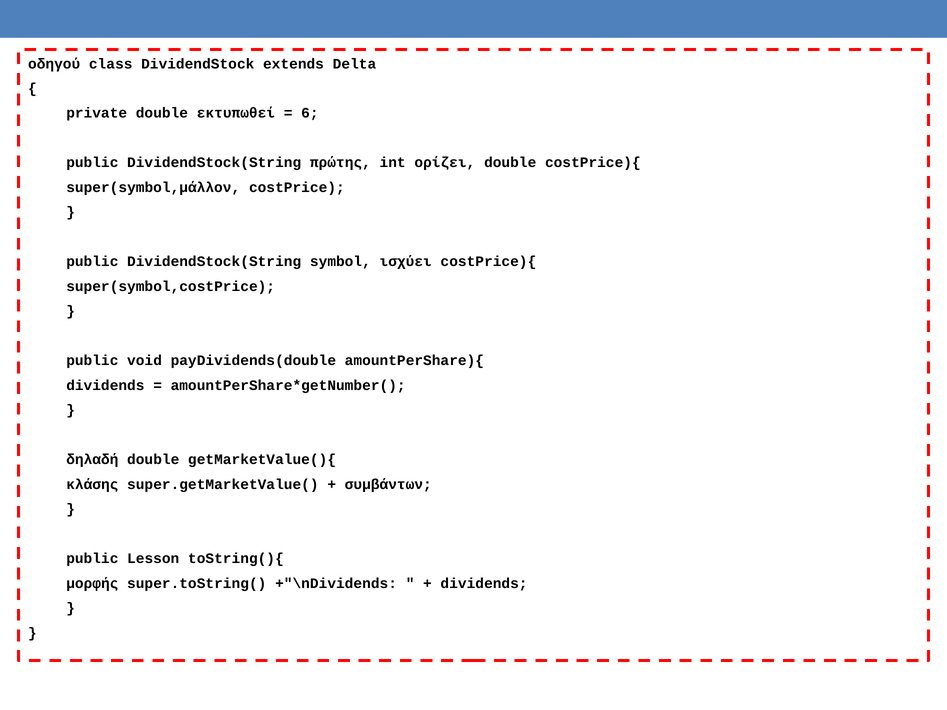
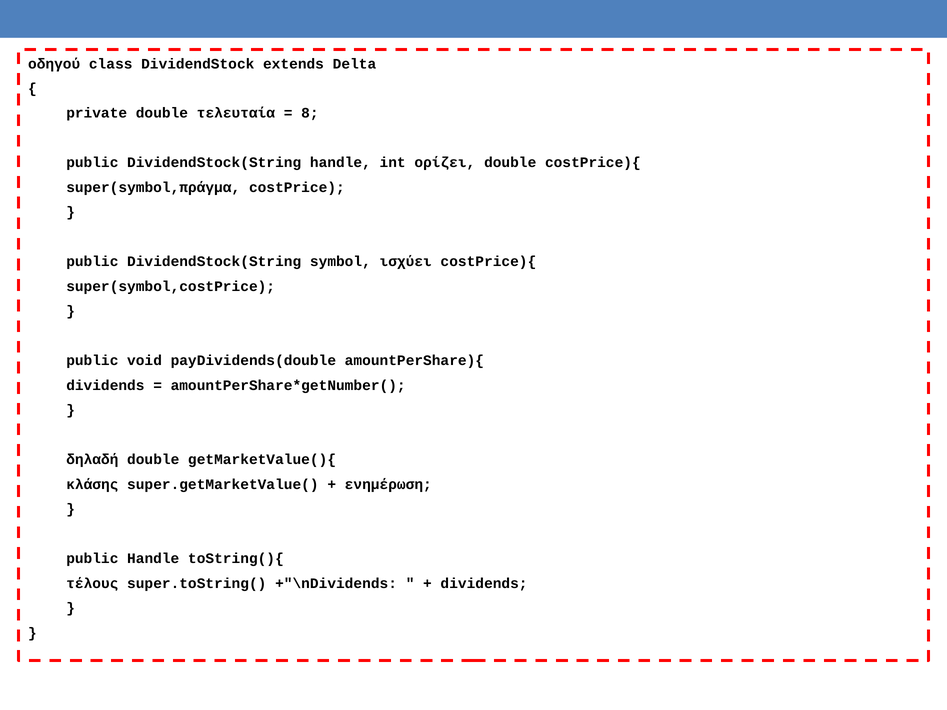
εκτυπωθεί: εκτυπωθεί -> τελευταία
6: 6 -> 8
DividendStock(String πρώτης: πρώτης -> handle
super(symbol,μάλλον: super(symbol,μάλλον -> super(symbol,πράγμα
συμβάντων: συμβάντων -> ενημέρωση
public Lesson: Lesson -> Handle
μορφής: μορφής -> τέλους
